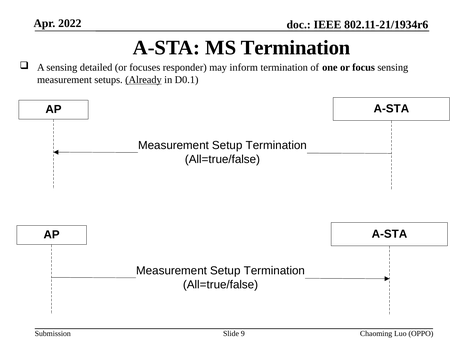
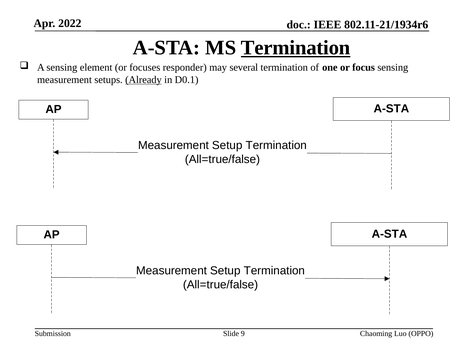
Termination at (296, 48) underline: none -> present
detailed: detailed -> element
inform: inform -> several
